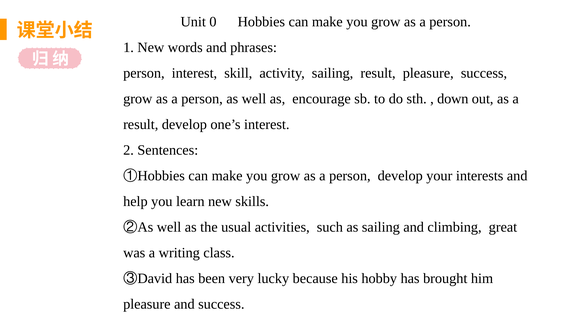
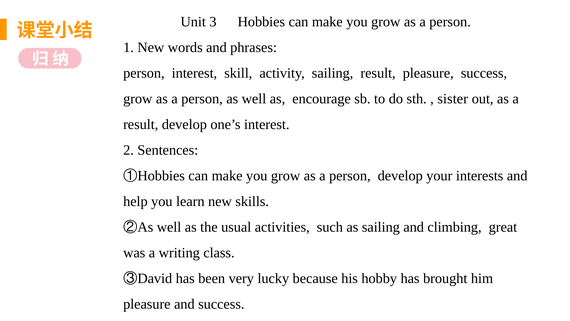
0: 0 -> 3
down: down -> sister
